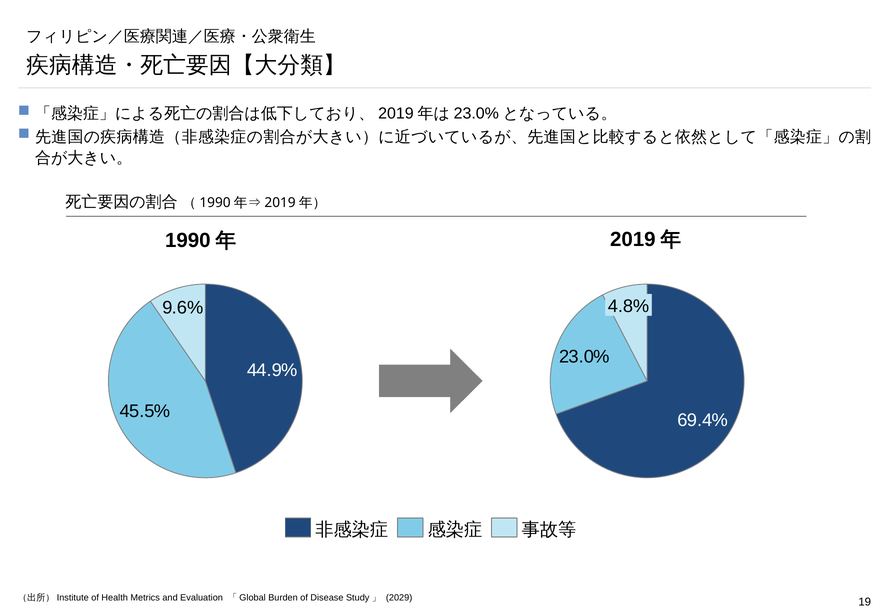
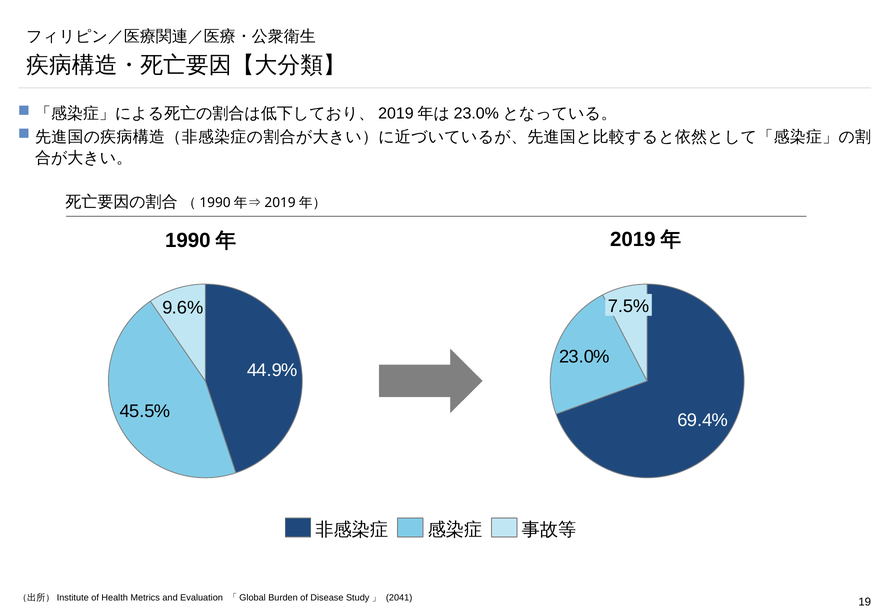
4.8%: 4.8% -> 7.5%
2029: 2029 -> 2041
